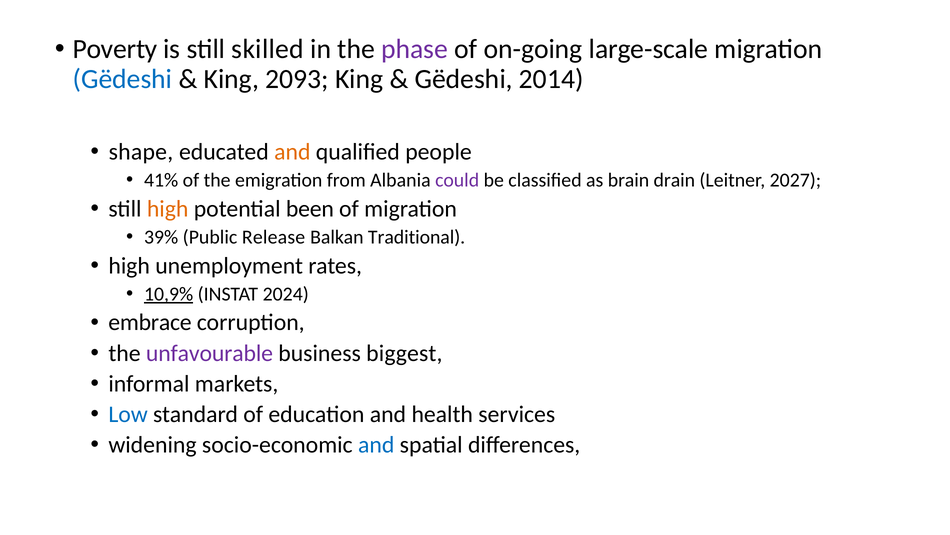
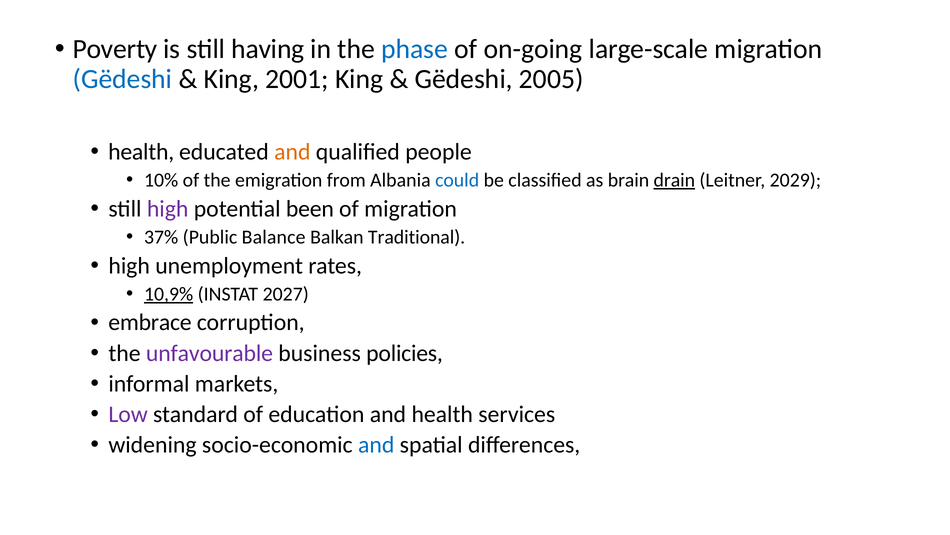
skilled: skilled -> having
phase colour: purple -> blue
2093: 2093 -> 2001
2014: 2014 -> 2005
shape at (141, 152): shape -> health
41%: 41% -> 10%
could colour: purple -> blue
drain underline: none -> present
2027: 2027 -> 2029
high at (168, 208) colour: orange -> purple
39%: 39% -> 37%
Release: Release -> Balance
2024: 2024 -> 2027
biggest: biggest -> policies
Low colour: blue -> purple
